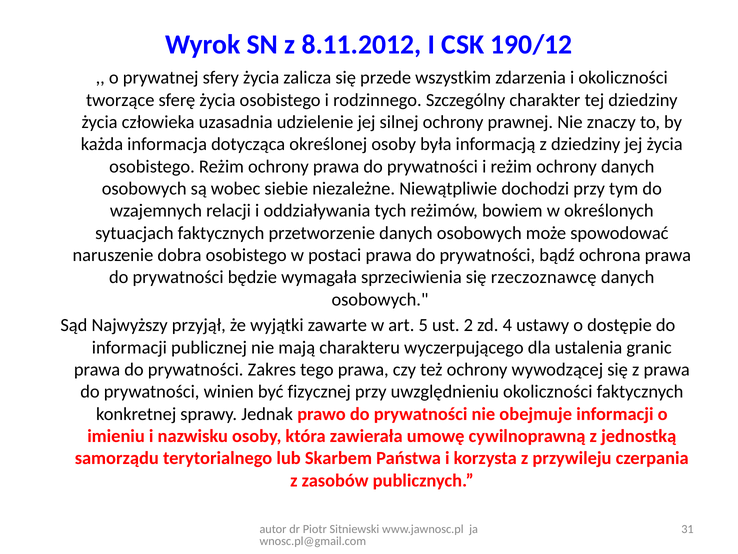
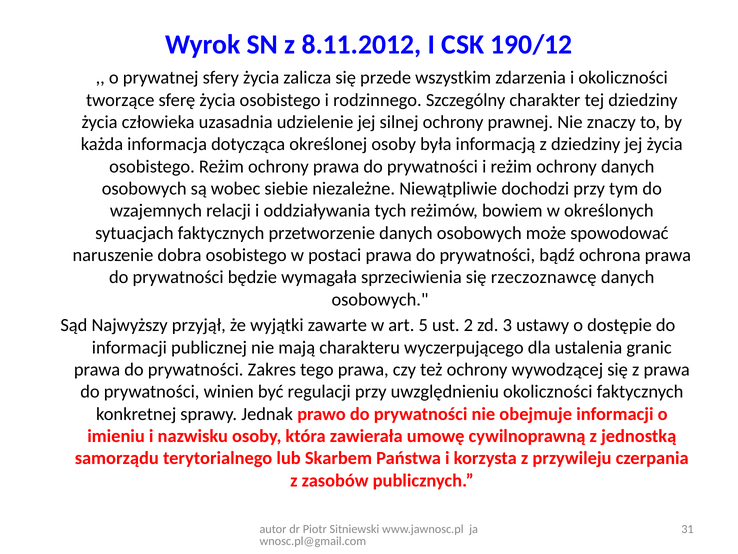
4: 4 -> 3
fizycznej: fizycznej -> regulacji
